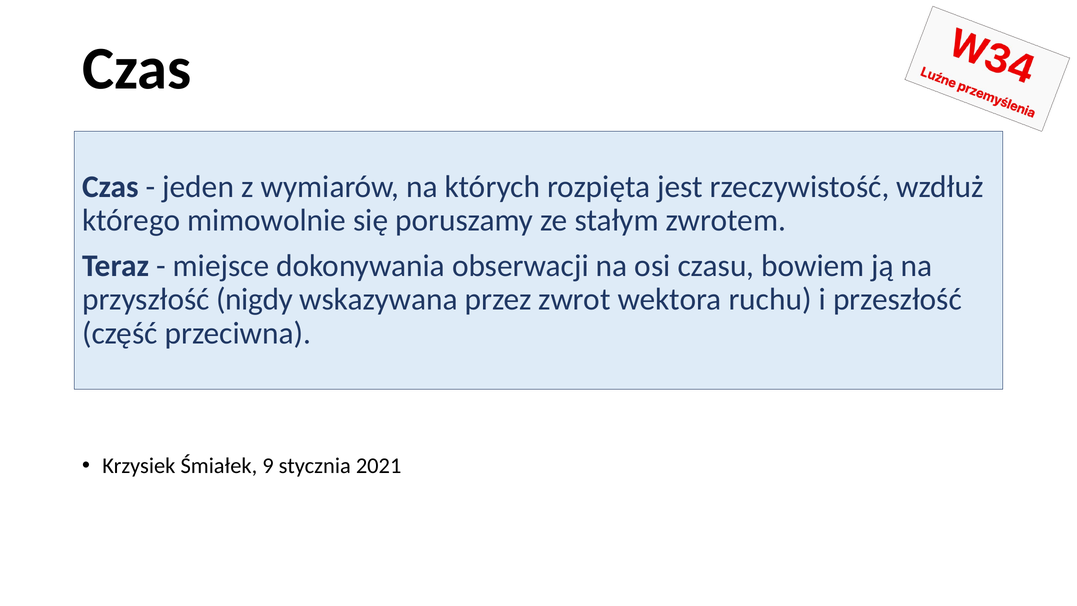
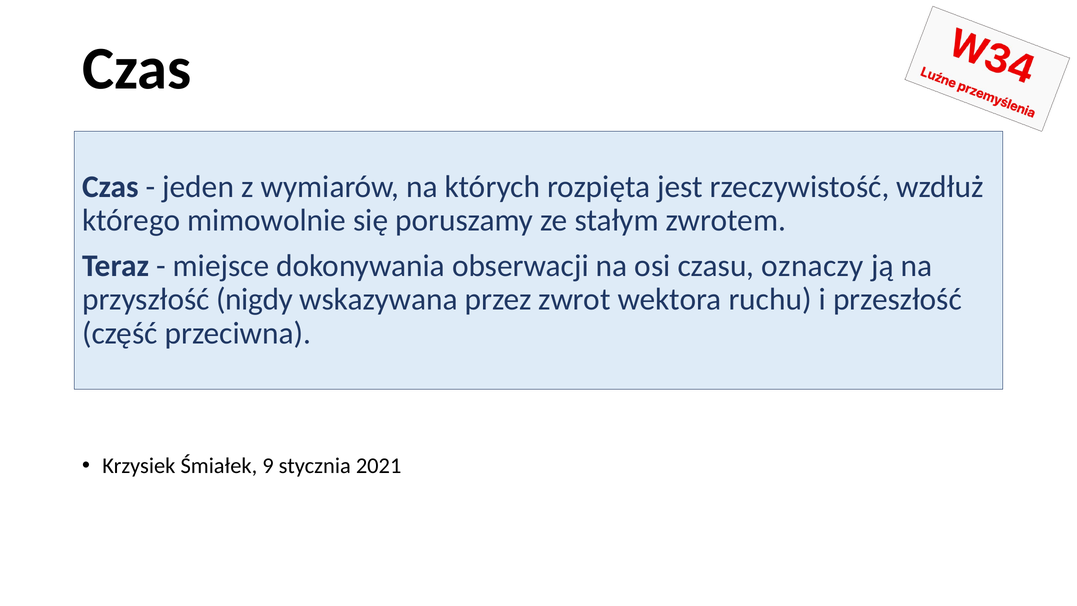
bowiem: bowiem -> oznaczy
